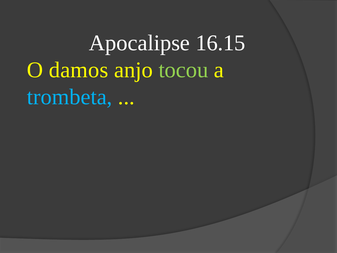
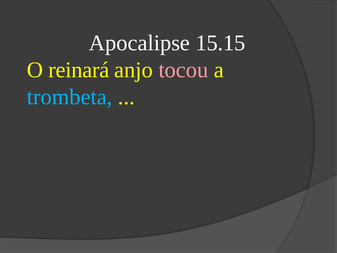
16.15: 16.15 -> 15.15
damos: damos -> reinará
tocou colour: light green -> pink
